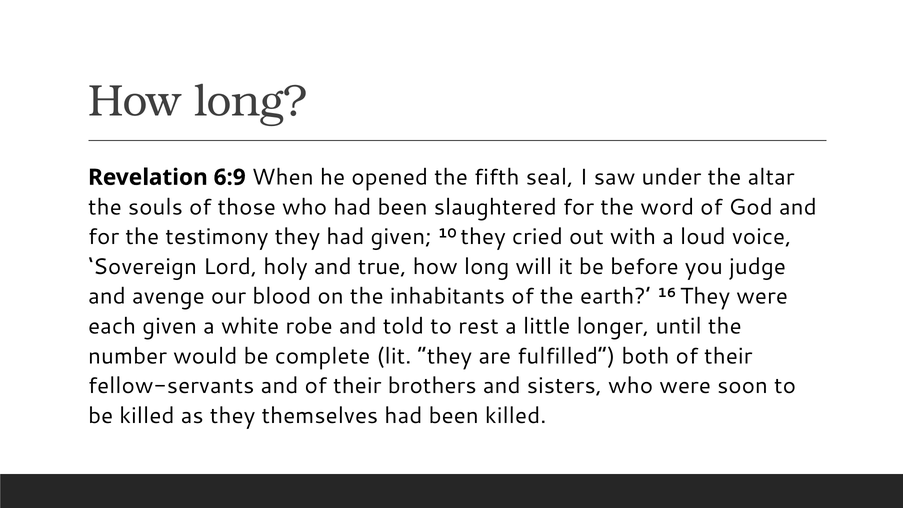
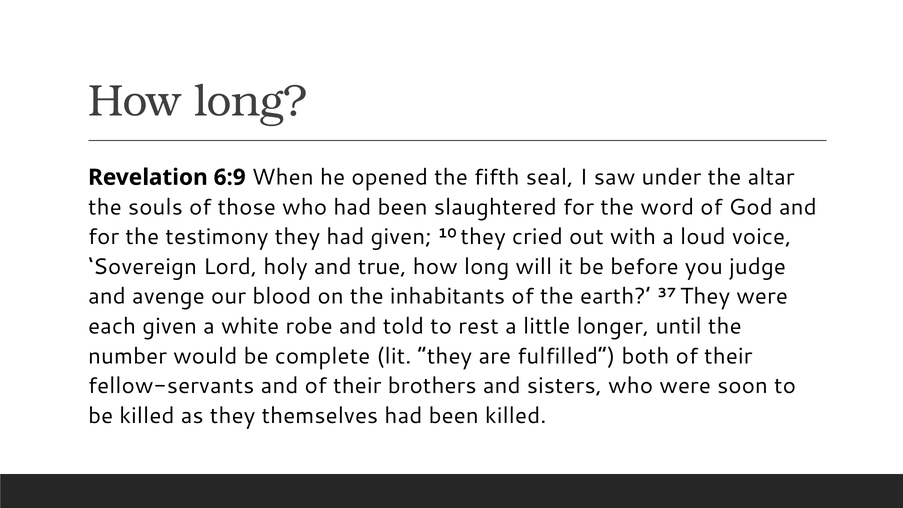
16: 16 -> 37
